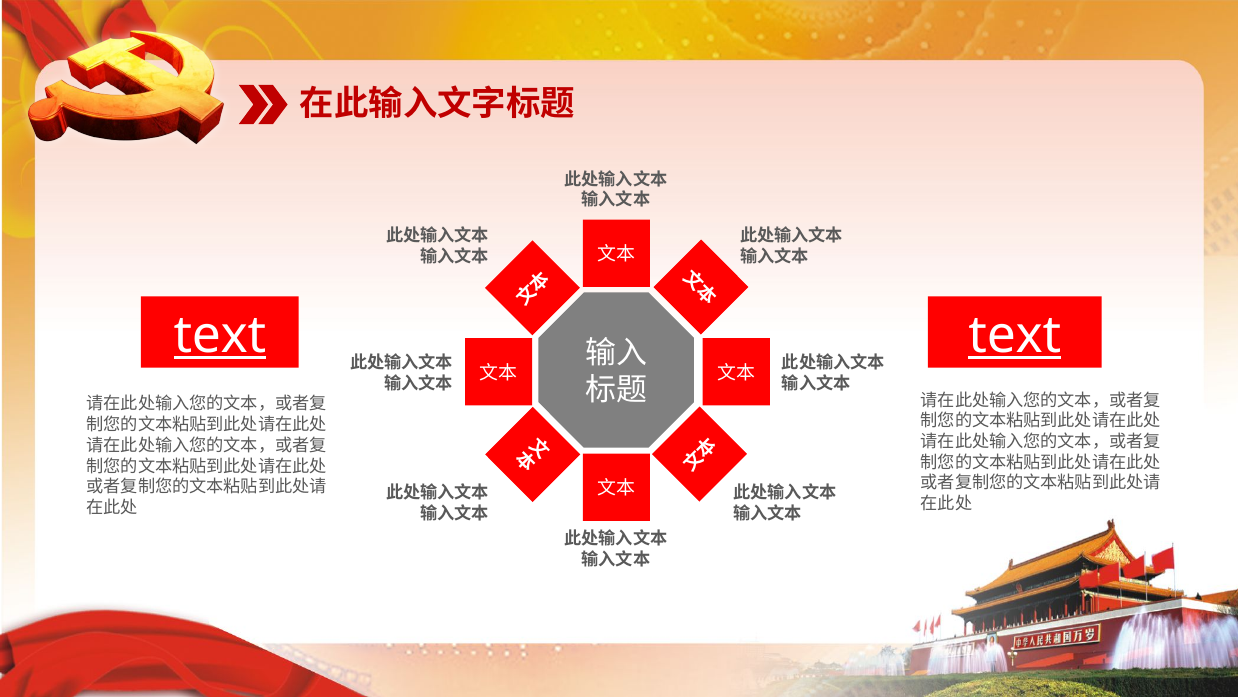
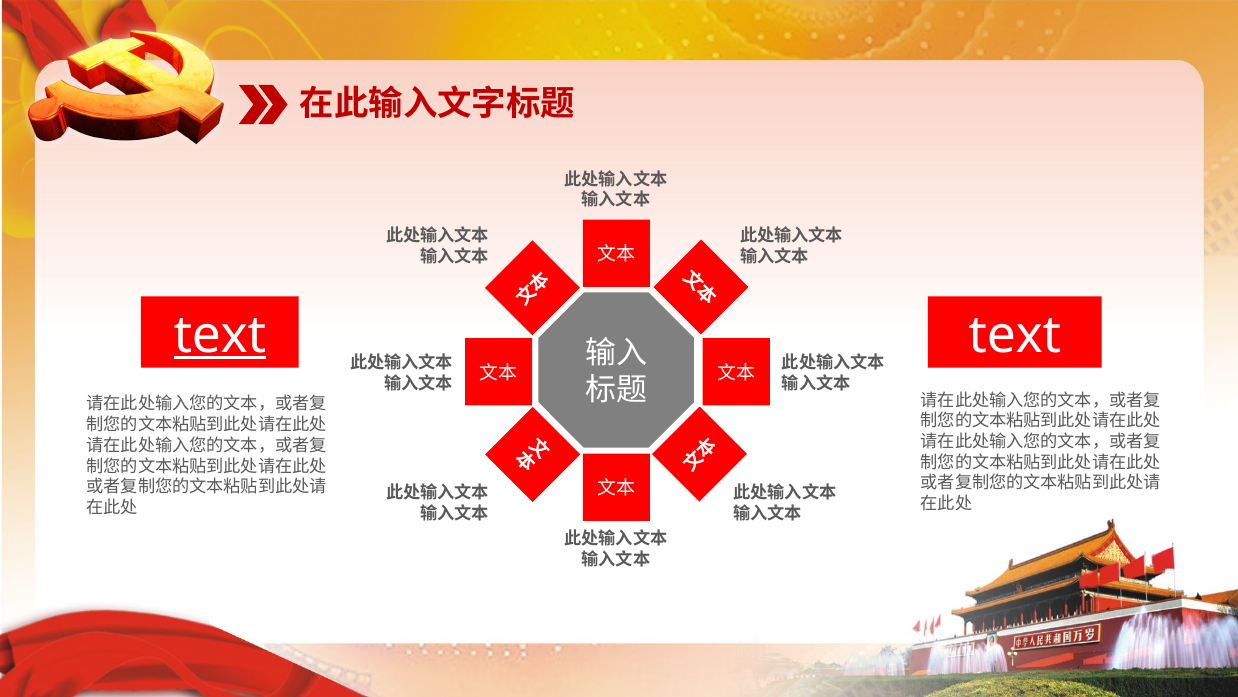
text at (1015, 335) underline: present -> none
